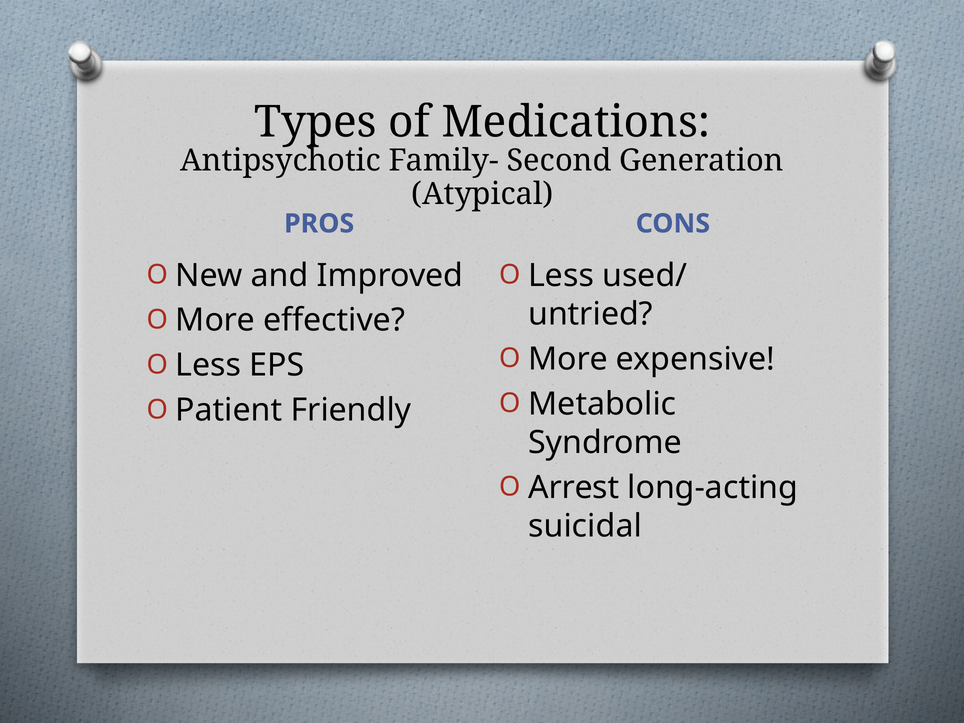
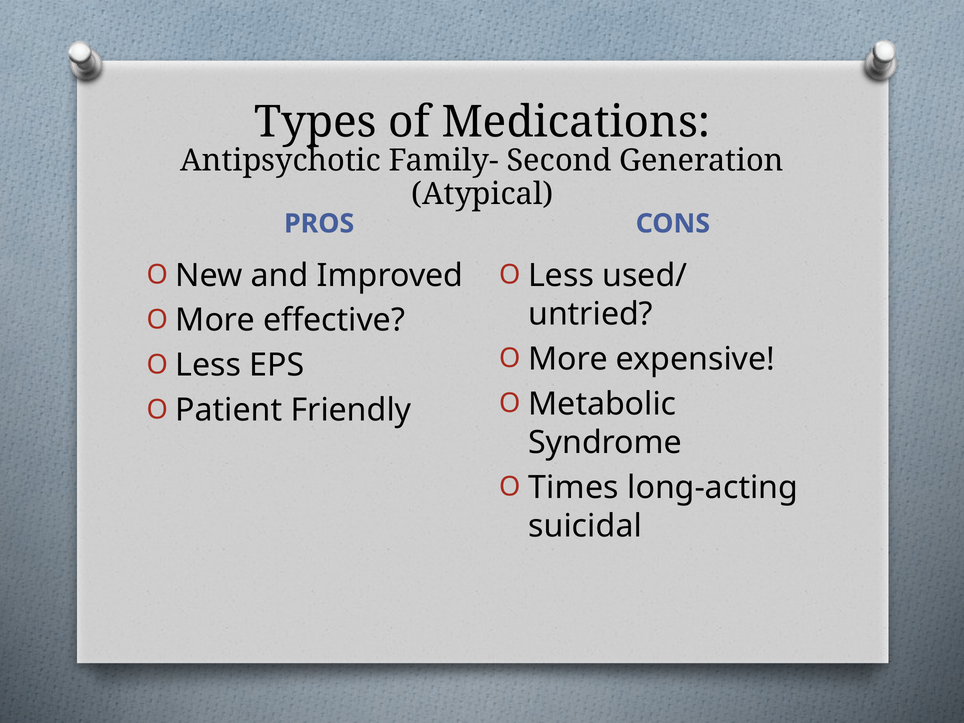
Arrest: Arrest -> Times
